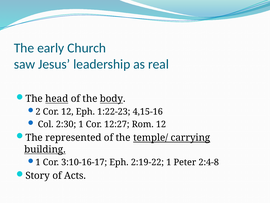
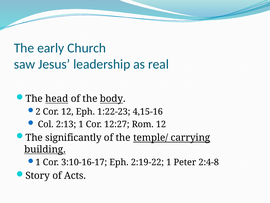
2:30: 2:30 -> 2:13
represented: represented -> significantly
